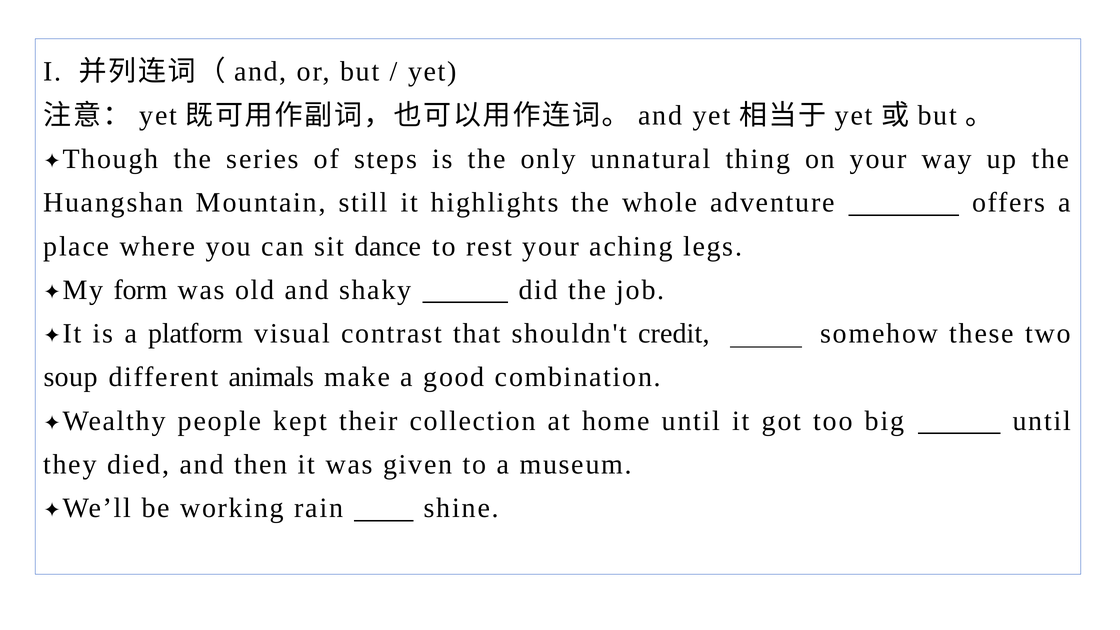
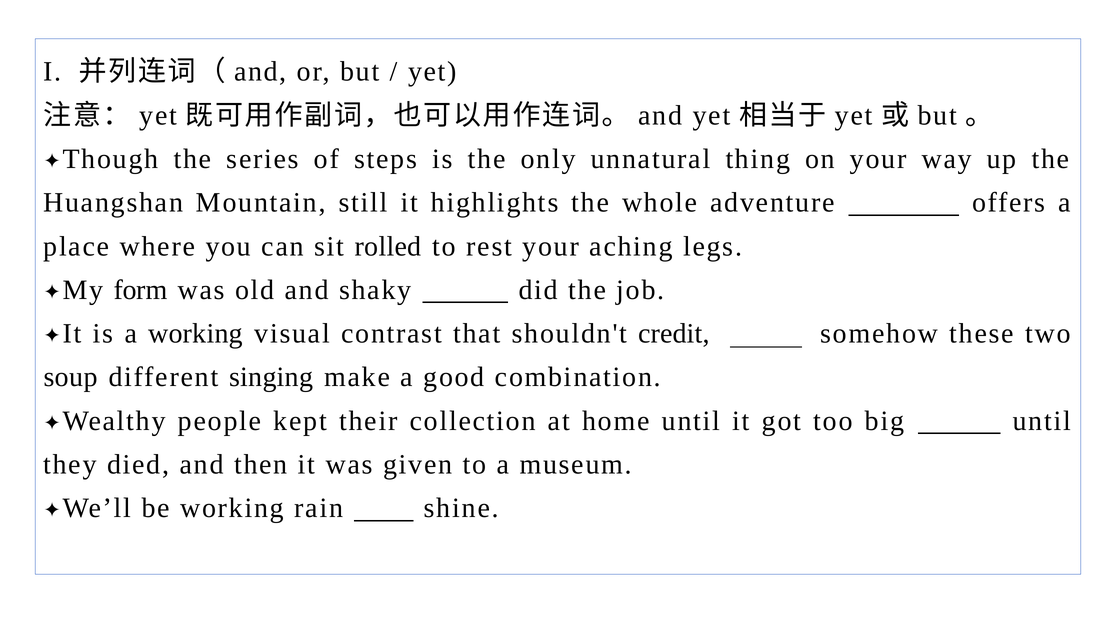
dance: dance -> rolled
a platform: platform -> working
animals: animals -> singing
